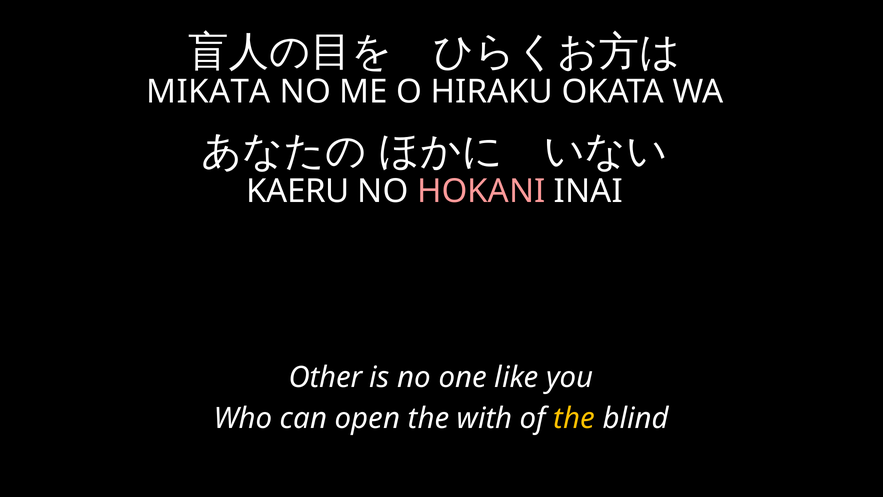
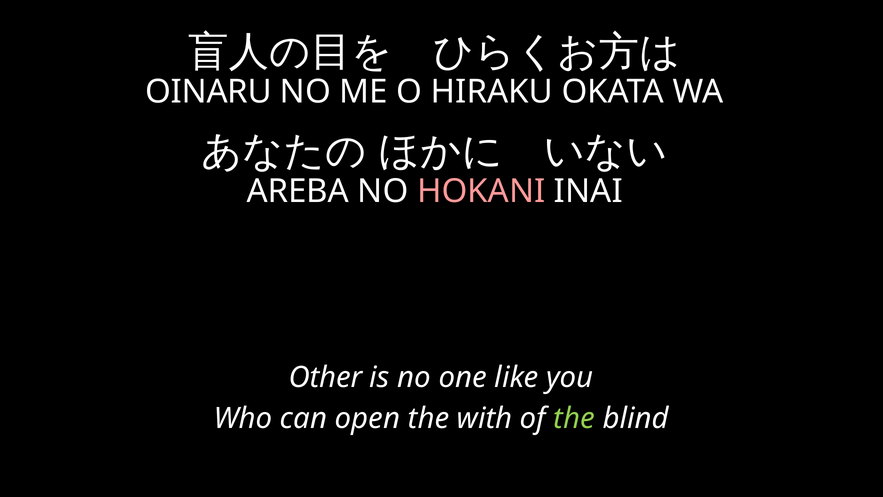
MIKATA: MIKATA -> OINARU
KAERU: KAERU -> AREBA
the at (574, 418) colour: yellow -> light green
